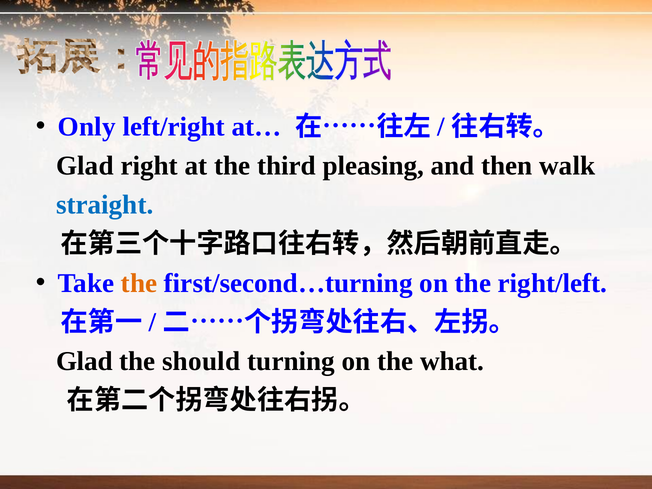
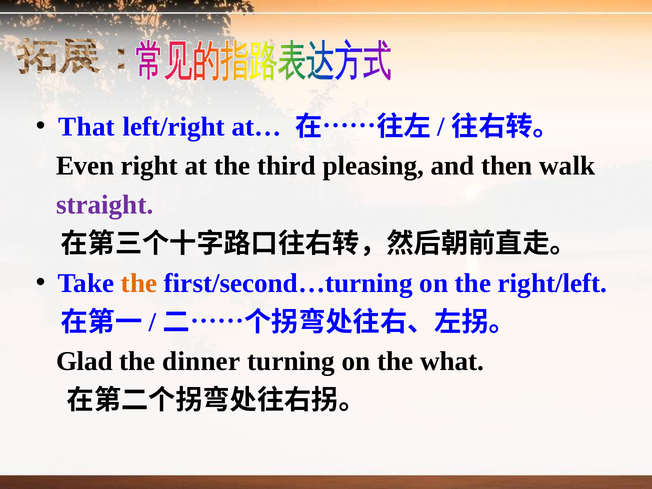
Only: Only -> That
Glad at (85, 166): Glad -> Even
straight colour: blue -> purple
should: should -> dinner
